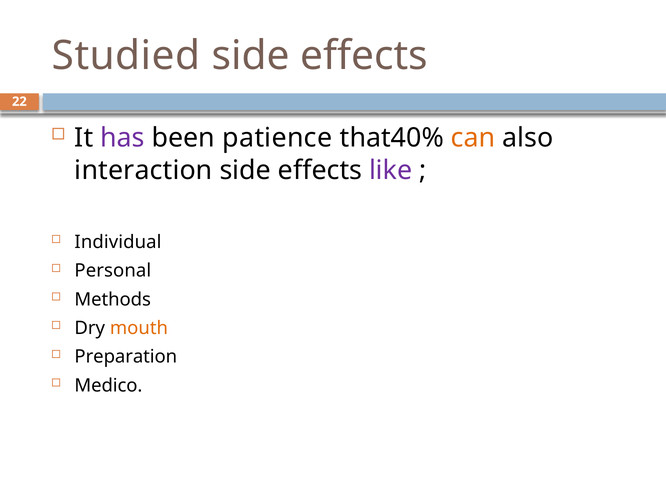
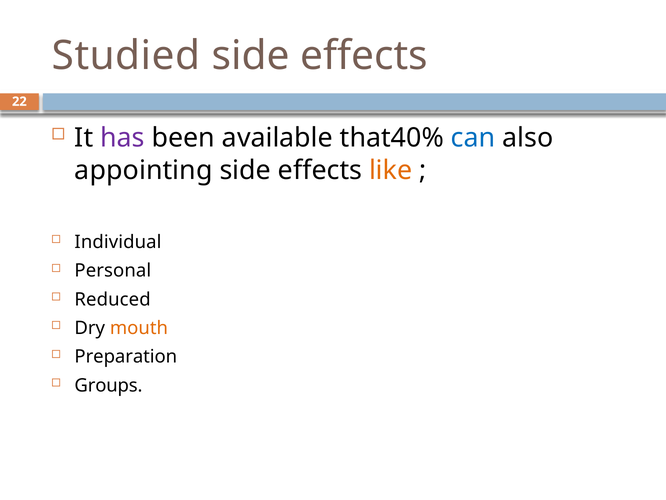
patience: patience -> available
can colour: orange -> blue
interaction: interaction -> appointing
like colour: purple -> orange
Methods: Methods -> Reduced
Medico: Medico -> Groups
